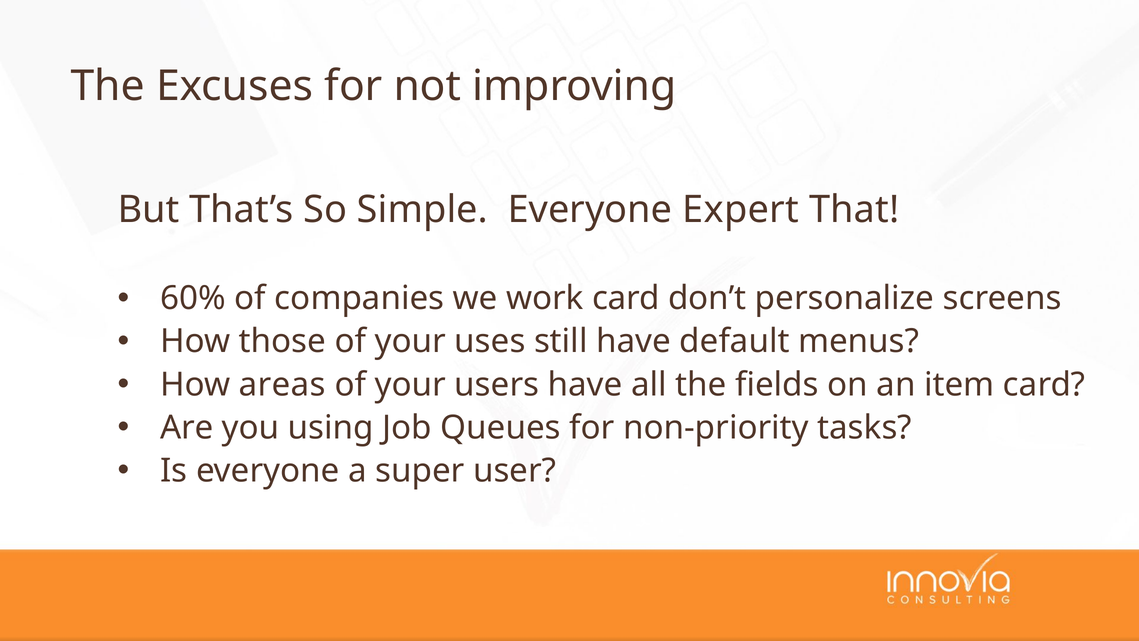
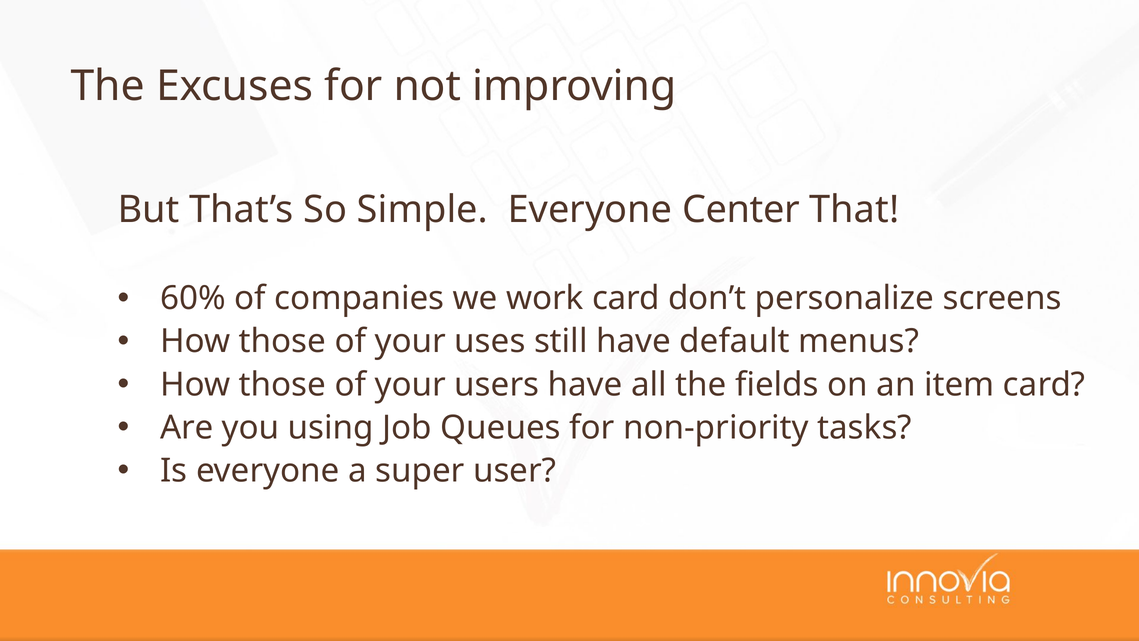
Expert: Expert -> Center
areas at (282, 384): areas -> those
